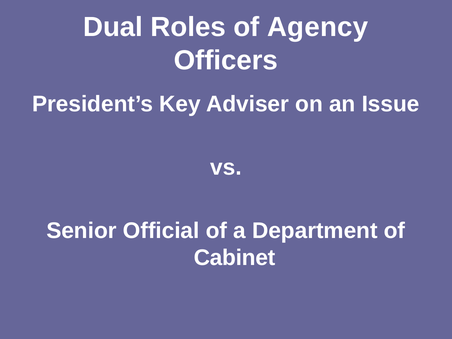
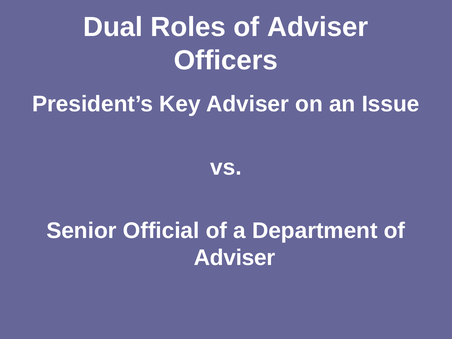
Roles of Agency: Agency -> Adviser
Cabinet at (235, 258): Cabinet -> Adviser
